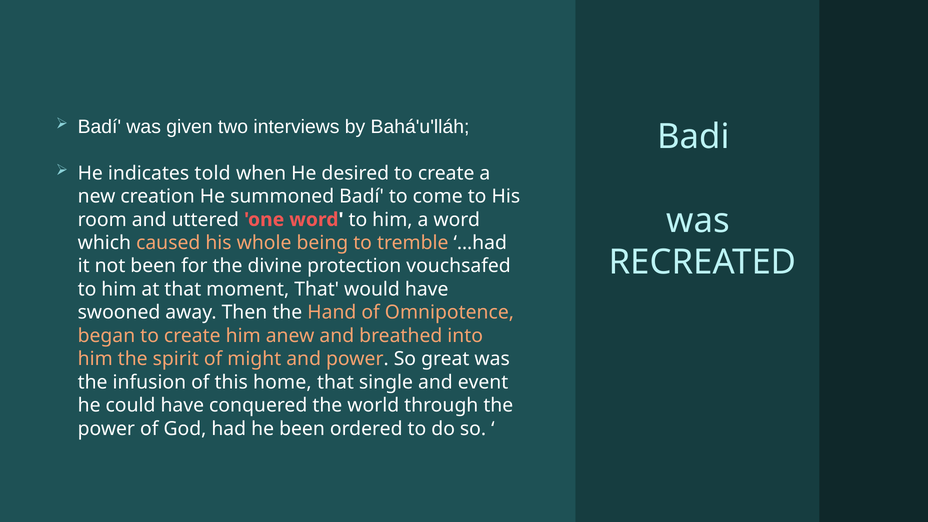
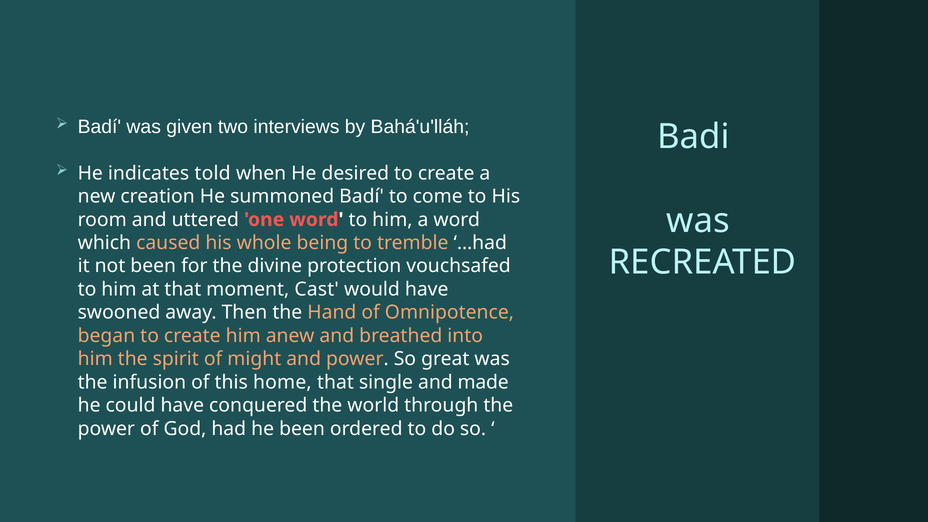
moment That: That -> Cast
event: event -> made
